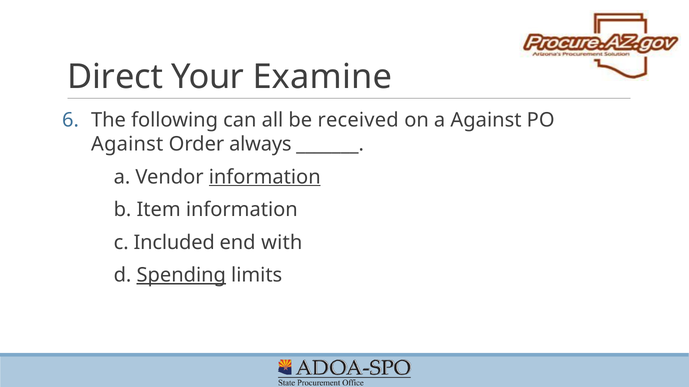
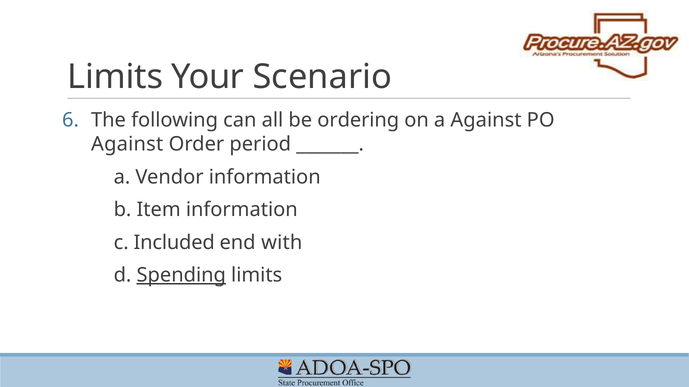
Direct at (115, 77): Direct -> Limits
Examine: Examine -> Scenario
received: received -> ordering
always: always -> period
information at (265, 177) underline: present -> none
